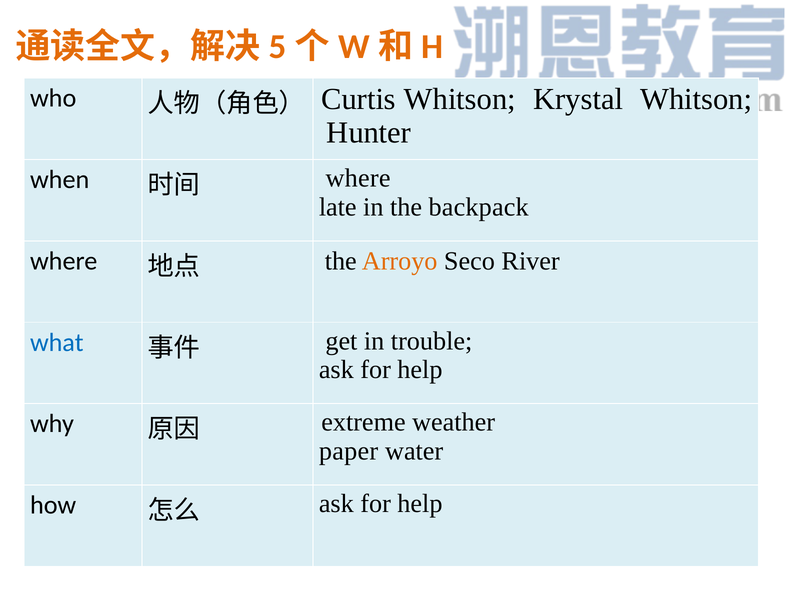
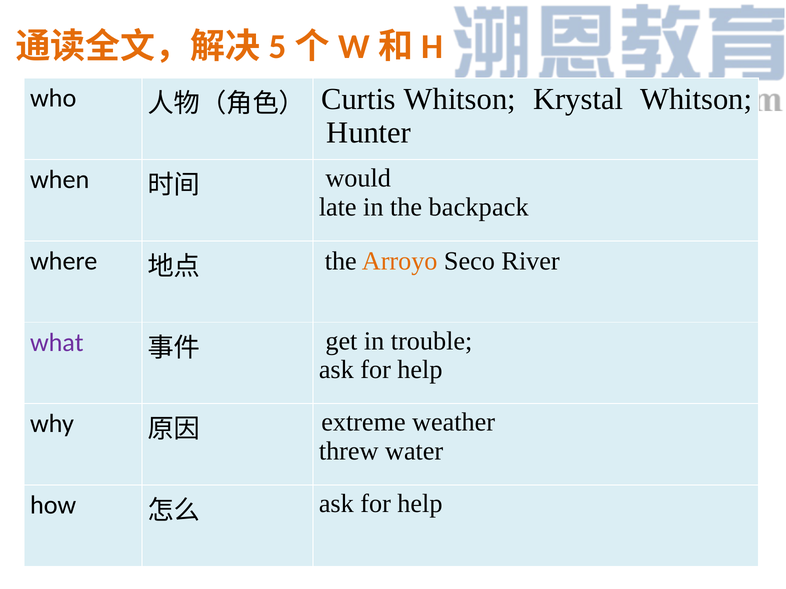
where at (358, 178): where -> would
what colour: blue -> purple
paper: paper -> threw
